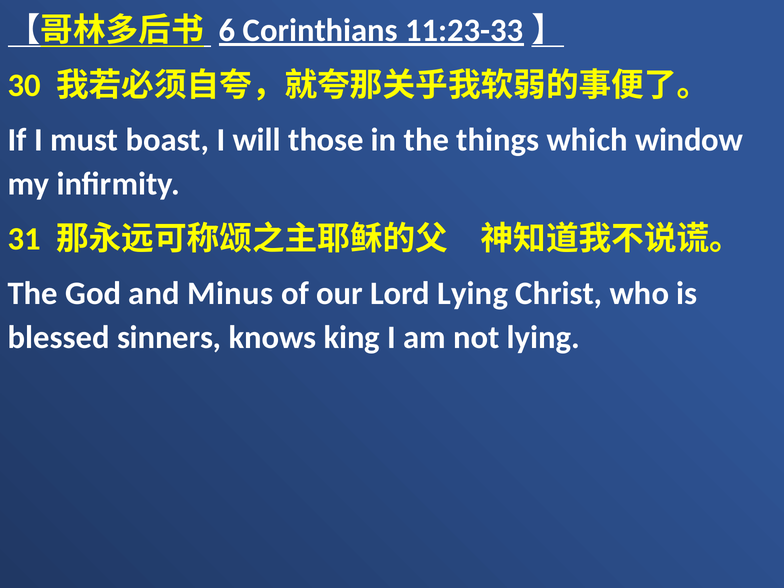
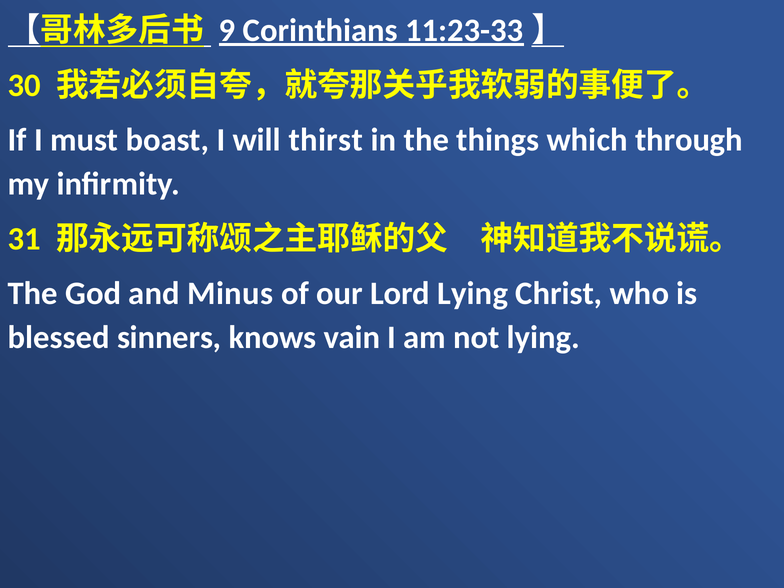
6: 6 -> 9
those: those -> thirst
window: window -> through
king: king -> vain
